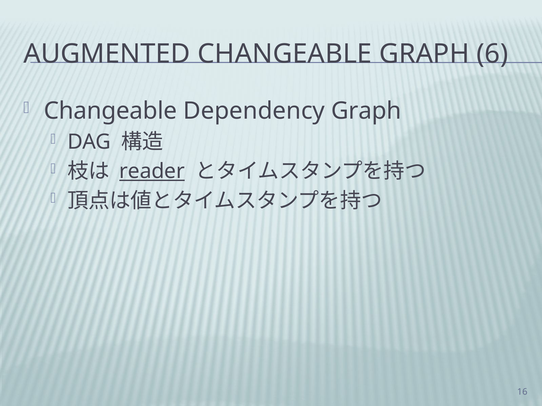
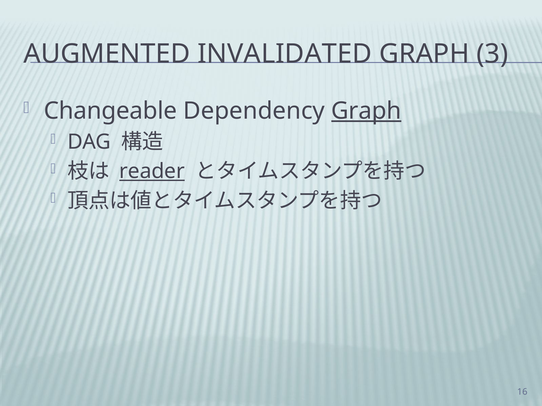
AUGMENTED CHANGEABLE: CHANGEABLE -> INVALIDATED
6: 6 -> 3
Graph at (366, 111) underline: none -> present
